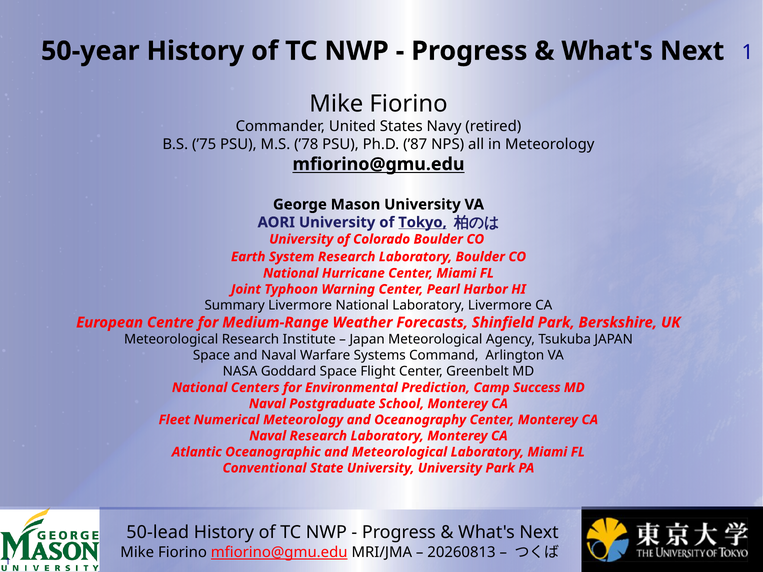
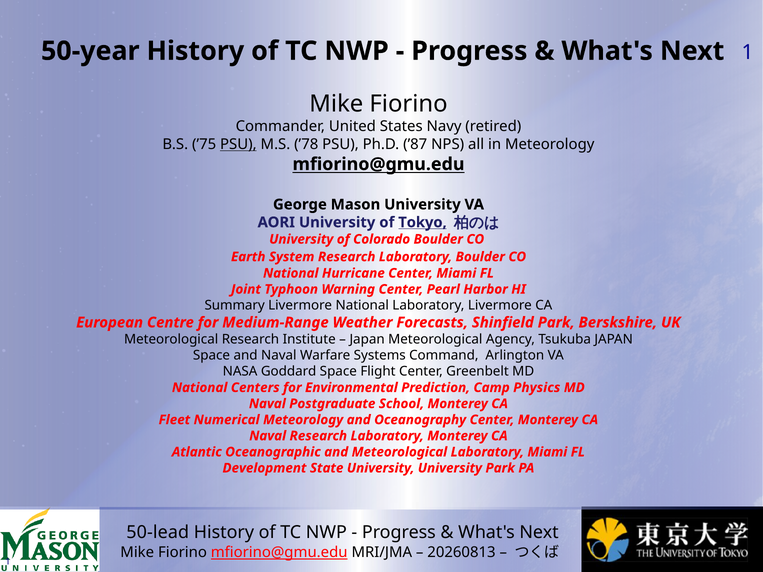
PSU at (238, 144) underline: none -> present
Success: Success -> Physics
Conventional: Conventional -> Development
